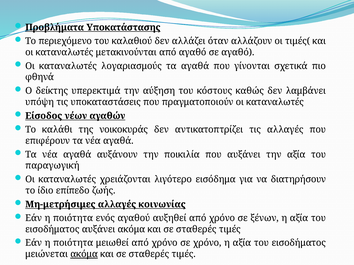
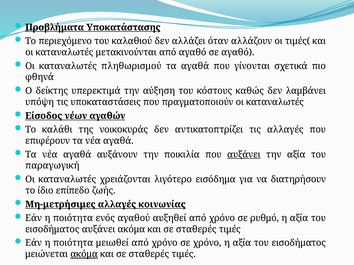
λογαριασμούς: λογαριασμούς -> πληθωρισμού
αυξάνει at (244, 155) underline: none -> present
ξένων: ξένων -> ρυθμό
